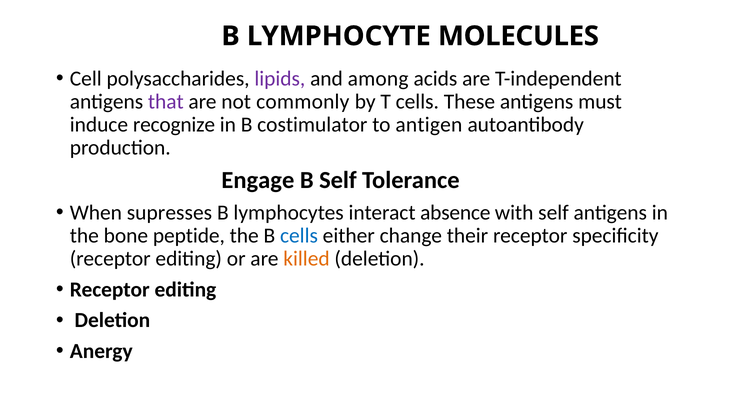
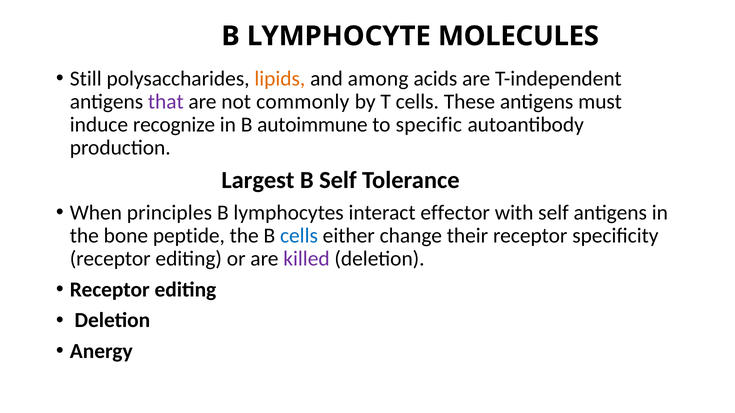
Cell: Cell -> Still
lipids colour: purple -> orange
costimulator: costimulator -> autoimmune
antigen: antigen -> specific
Engage: Engage -> Largest
supresses: supresses -> principles
absence: absence -> effector
killed colour: orange -> purple
